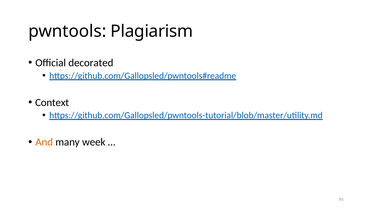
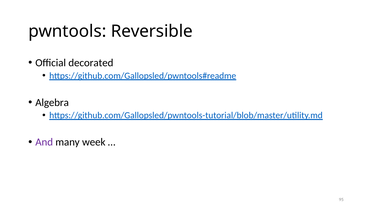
Plagiarism: Plagiarism -> Reversible
Context: Context -> Algebra
And colour: orange -> purple
